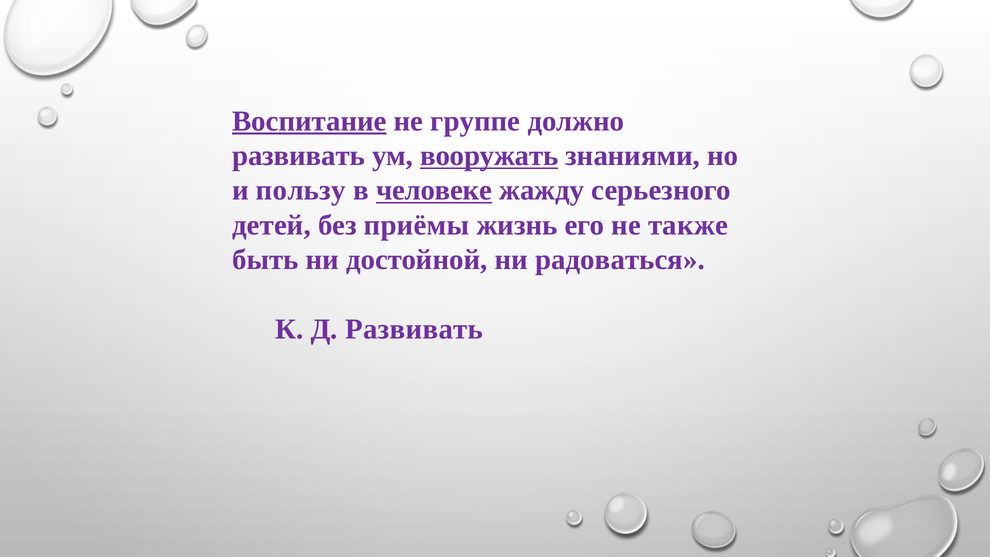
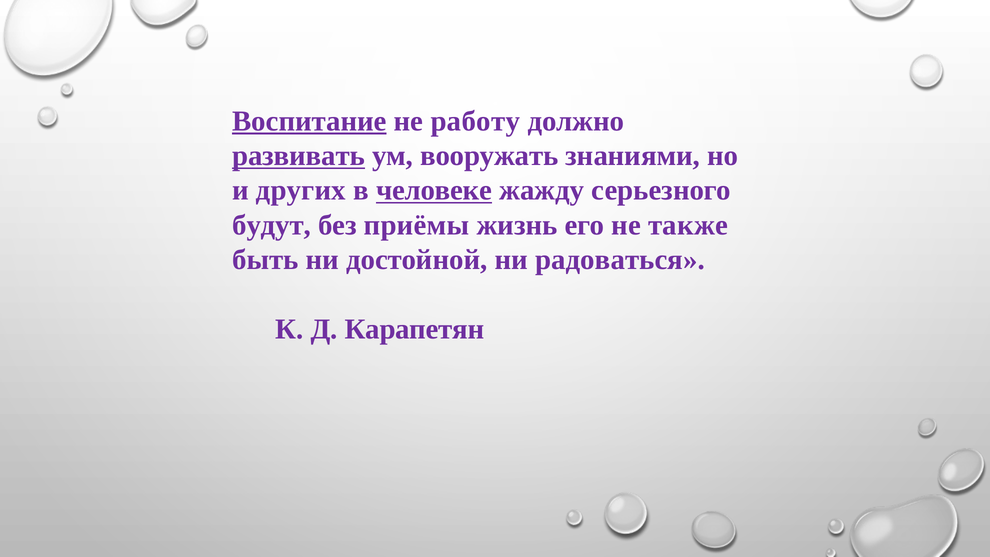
группе: группе -> работу
развивать at (299, 156) underline: none -> present
вооружать underline: present -> none
пользу: пользу -> других
детей: детей -> будут
Д Развивать: Развивать -> Карапетян
